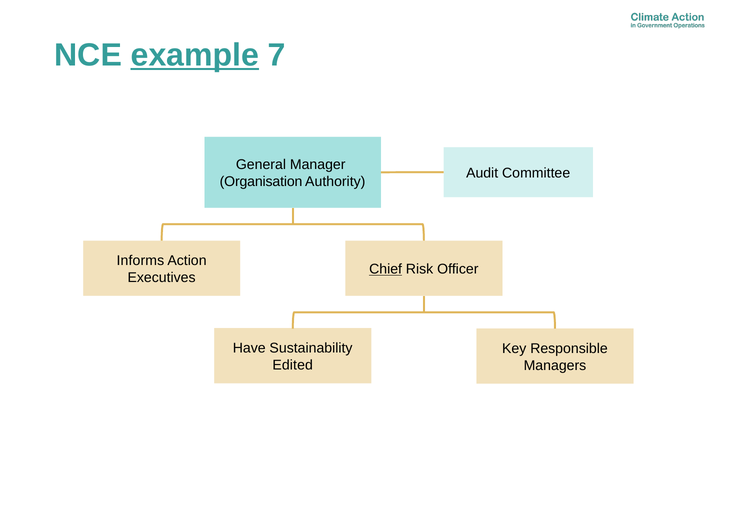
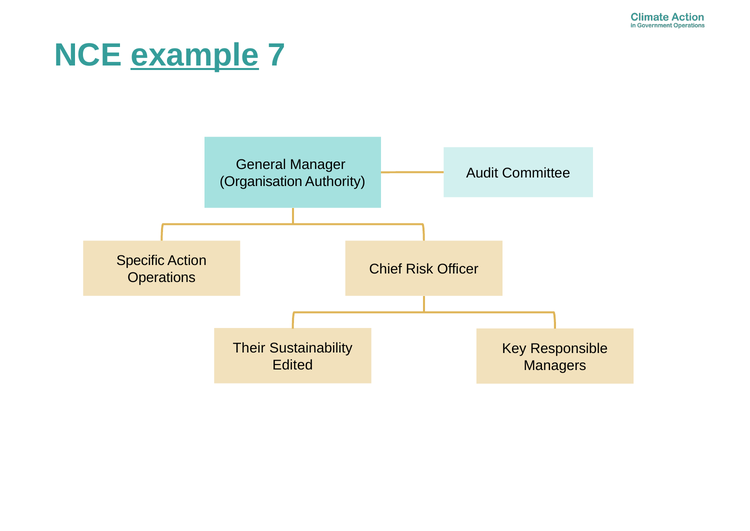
Informs: Informs -> Specific
Chief underline: present -> none
Executives: Executives -> Operations
Have: Have -> Their
